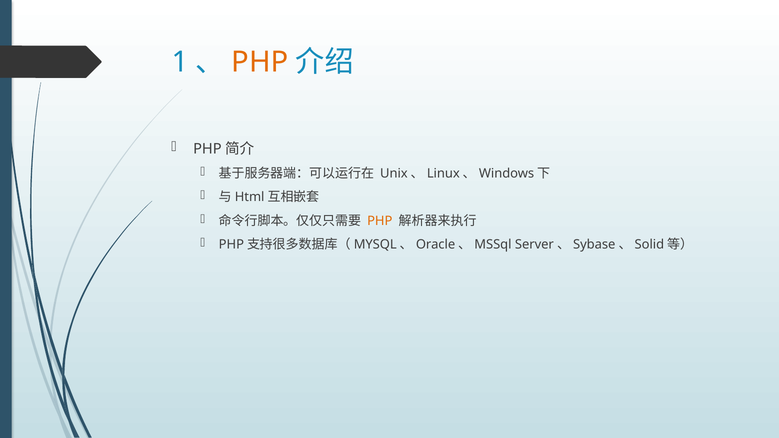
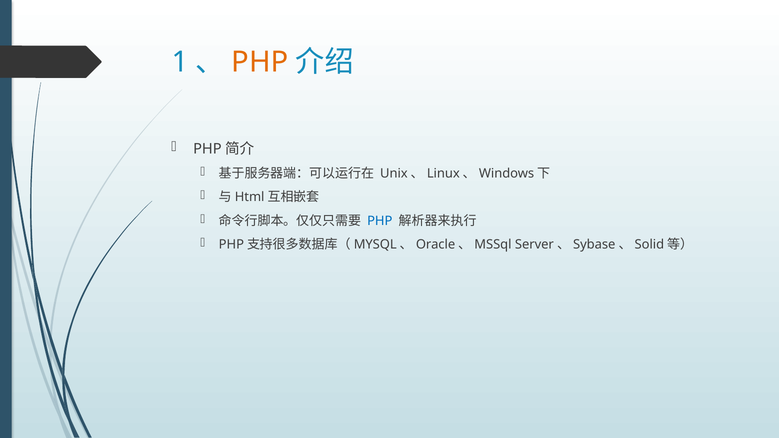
PHP at (380, 221) colour: orange -> blue
